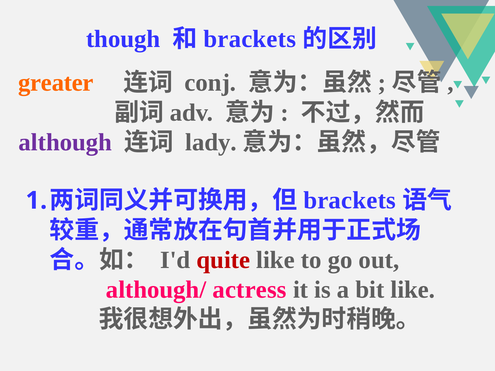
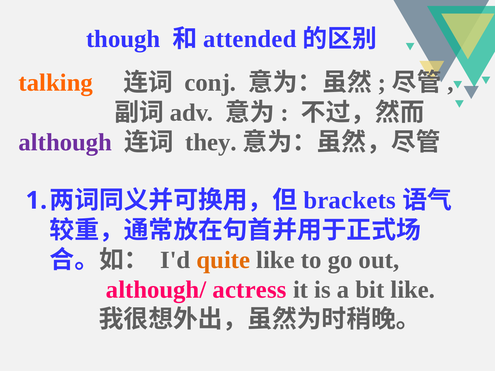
brackets at (250, 39): brackets -> attended
greater: greater -> talking
lady: lady -> they
quite colour: red -> orange
